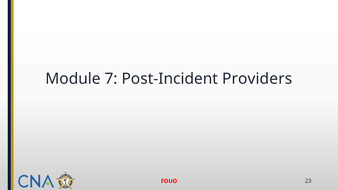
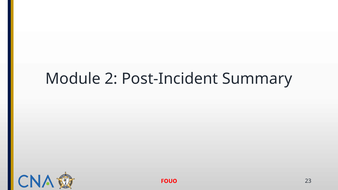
7: 7 -> 2
Providers: Providers -> Summary
